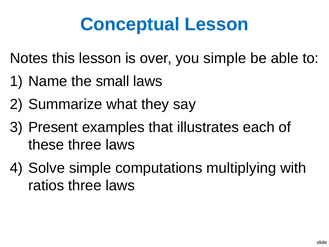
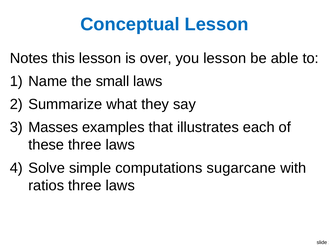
you simple: simple -> lesson
Present: Present -> Masses
multiplying: multiplying -> sugarcane
